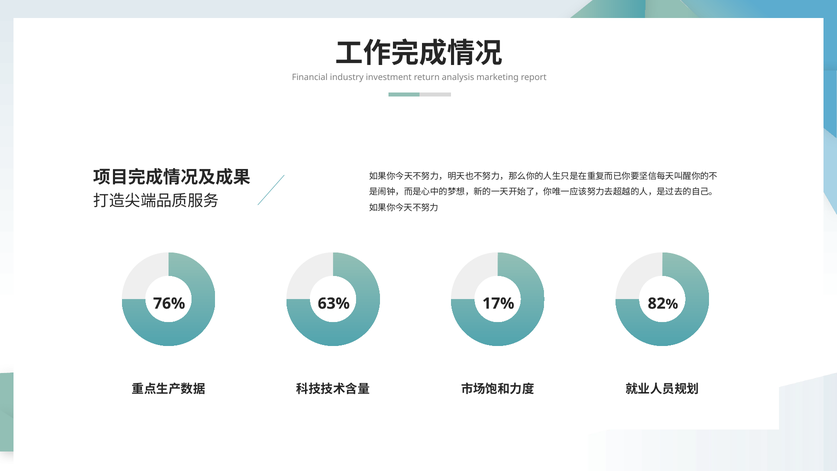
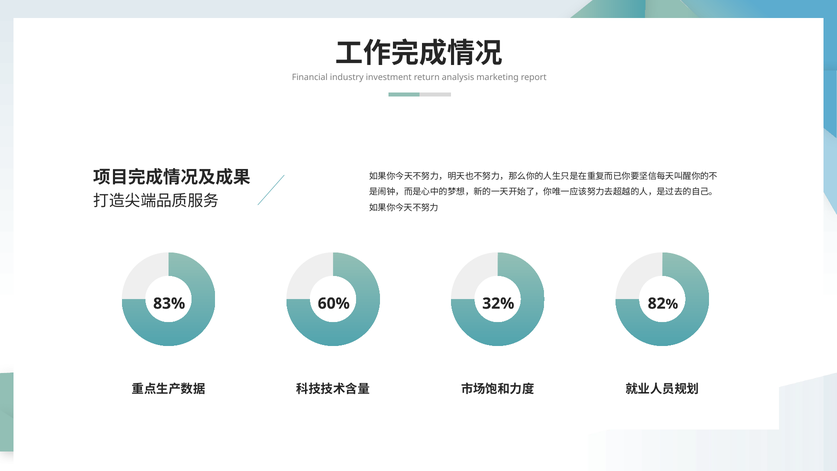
76%: 76% -> 83%
63%: 63% -> 60%
17%: 17% -> 32%
